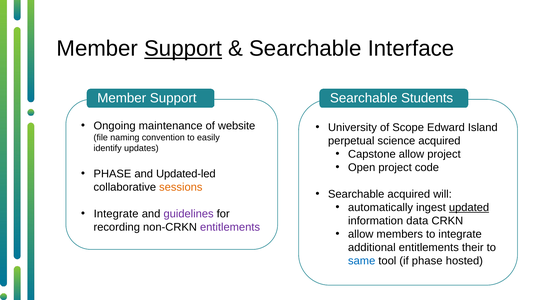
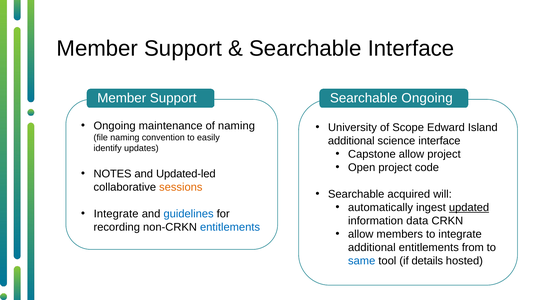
Support at (183, 49) underline: present -> none
Searchable Students: Students -> Ongoing
of website: website -> naming
perpetual at (351, 141): perpetual -> additional
science acquired: acquired -> interface
PHASE at (112, 174): PHASE -> NOTES
guidelines colour: purple -> blue
entitlements at (230, 227) colour: purple -> blue
their: their -> from
if phase: phase -> details
